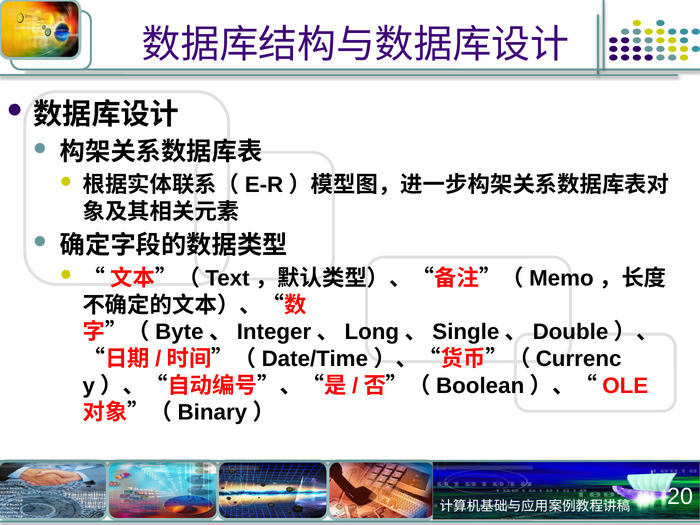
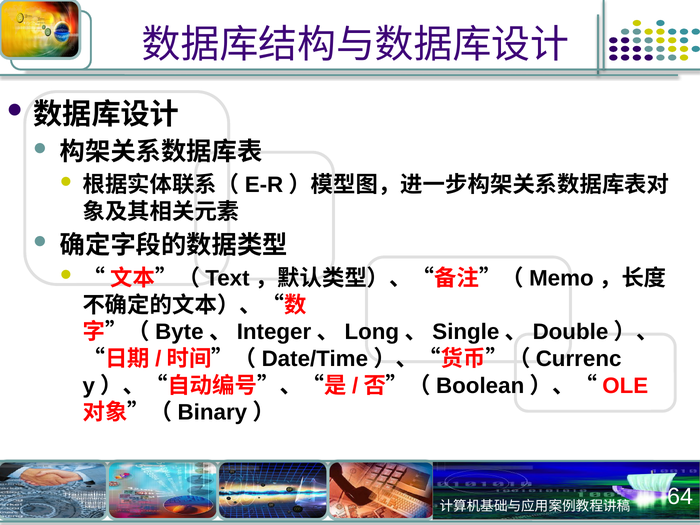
20: 20 -> 64
